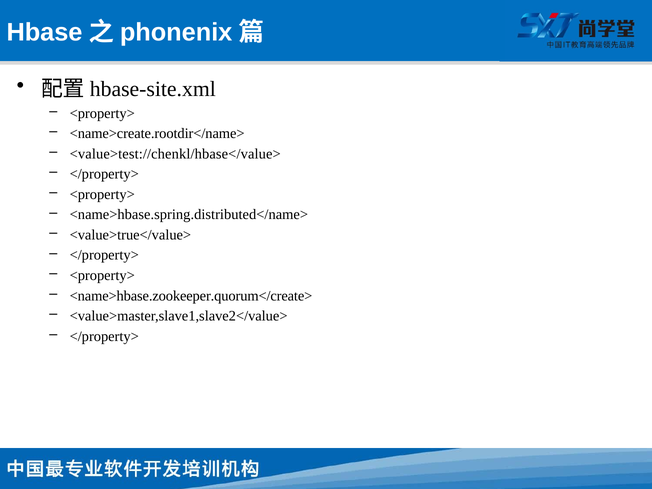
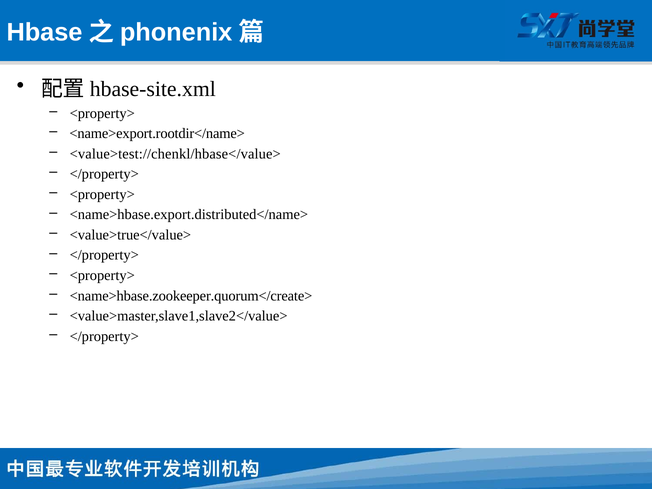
<name>create.rootdir</name>: <name>create.rootdir</name> -> <name>export.rootdir</name>
<name>hbase.spring.distributed</name>: <name>hbase.spring.distributed</name> -> <name>hbase.export.distributed</name>
